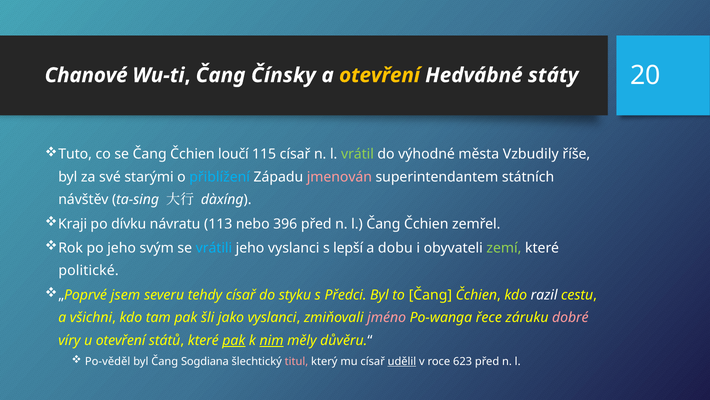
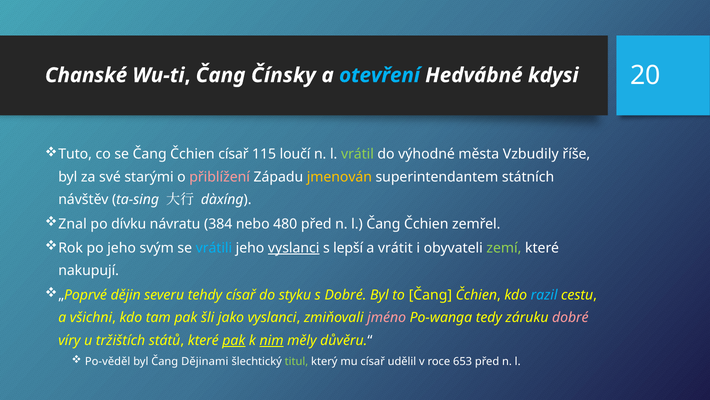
Chanové: Chanové -> Chanské
otevření at (380, 75) colour: yellow -> light blue
státy: státy -> kdysi
Čchien loučí: loučí -> císař
115 císař: císař -> loučí
přiblížení colour: light blue -> pink
jmenován colour: pink -> yellow
Kraji: Kraji -> Znal
113: 113 -> 384
396: 396 -> 480
vyslanci at (294, 248) underline: none -> present
dobu: dobu -> vrátit
politické: politické -> nakupují
jsem: jsem -> dějin
s Předci: Předci -> Dobré
razil colour: white -> light blue
řece: řece -> tedy
u otevření: otevření -> tržištích
Sogdiana: Sogdiana -> Dějinami
titul colour: pink -> light green
udělil underline: present -> none
623: 623 -> 653
